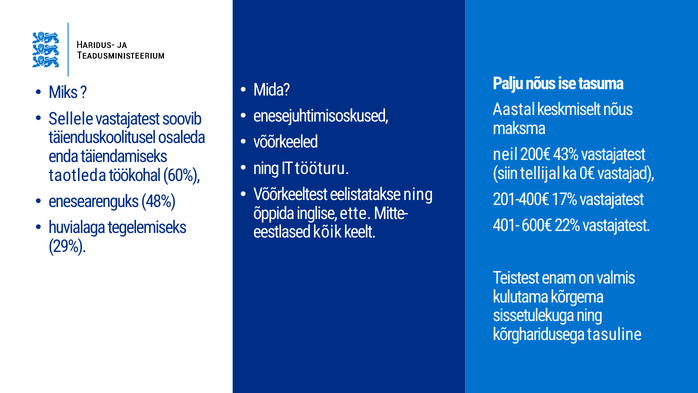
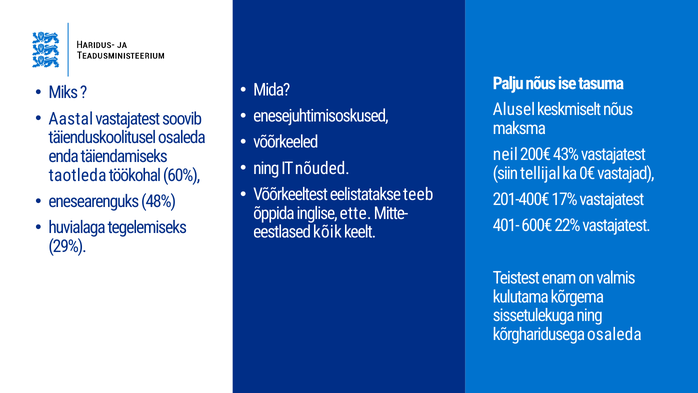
Aastal: Aastal -> Alusel
Sellele: Sellele -> Aastal
tööturu: tööturu -> nõuded
eelistatakse ning: ning -> teeb
kõrgharidusega tasuline: tasuline -> osaleda
